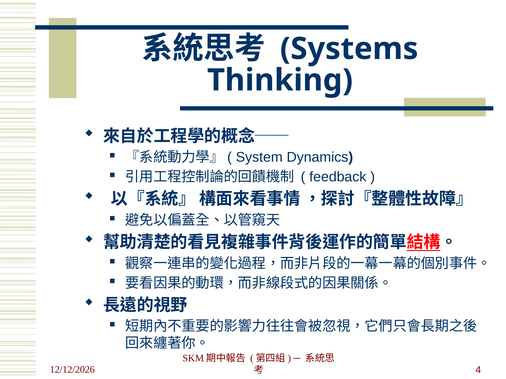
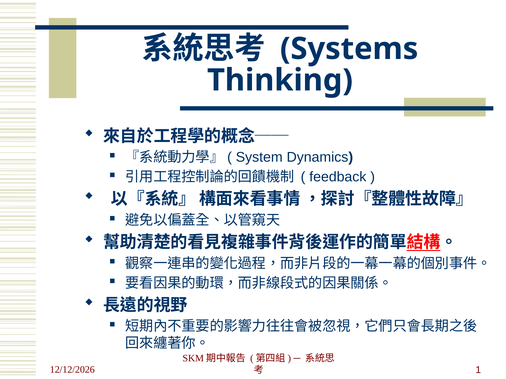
4: 4 -> 1
